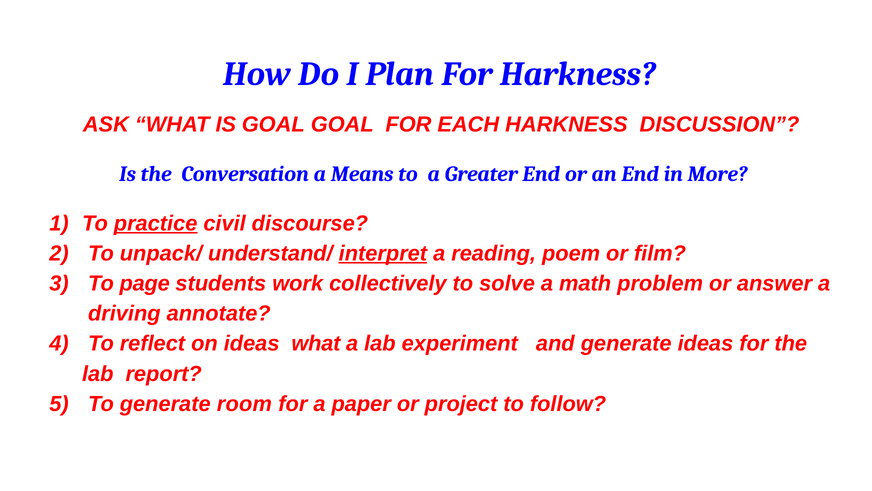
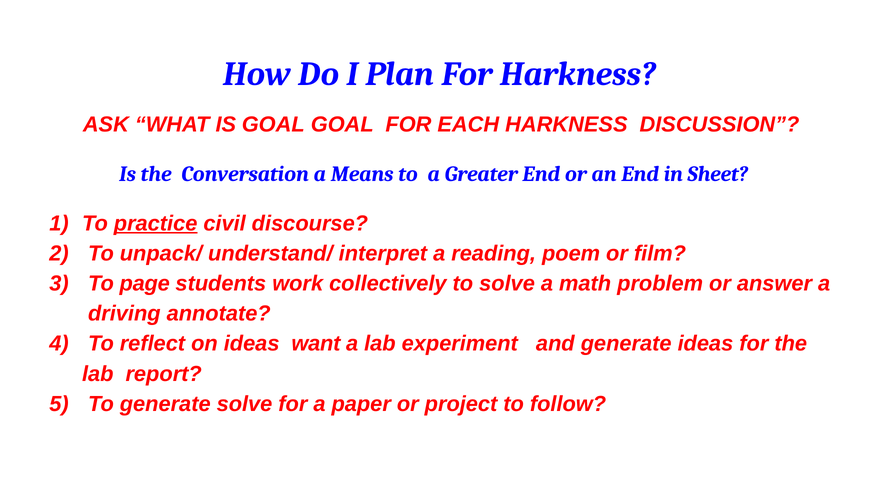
More: More -> Sheet
interpret underline: present -> none
ideas what: what -> want
generate room: room -> solve
